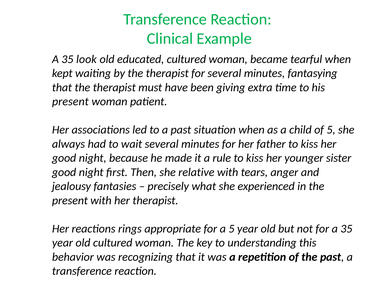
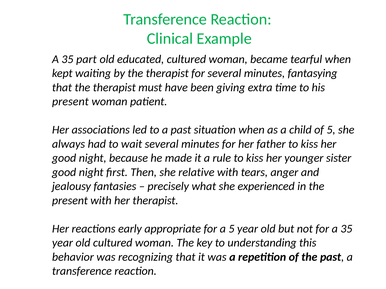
look: look -> part
rings: rings -> early
